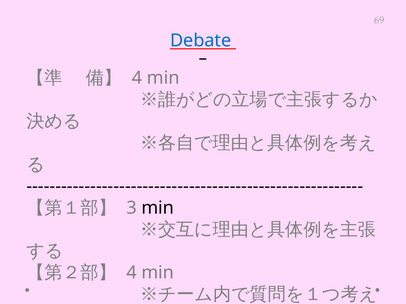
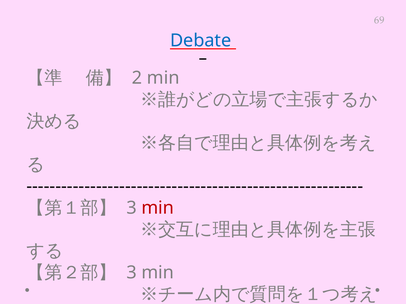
4 at (137, 78): 4 -> 2
min at (158, 208) colour: black -> red
4 at (132, 273): 4 -> 3
